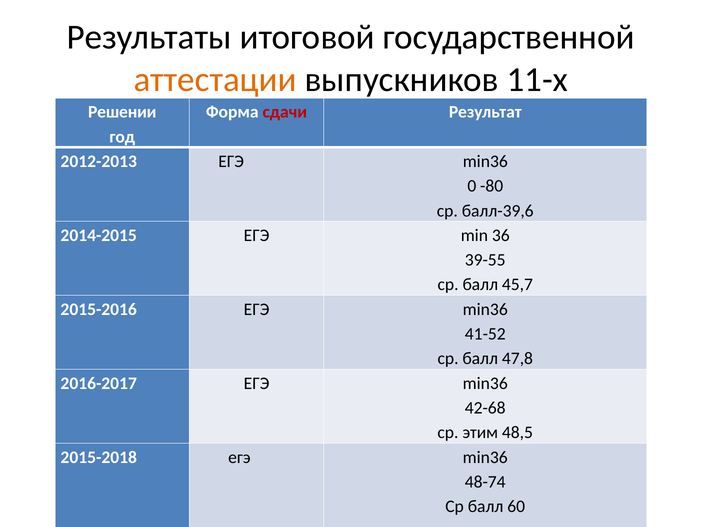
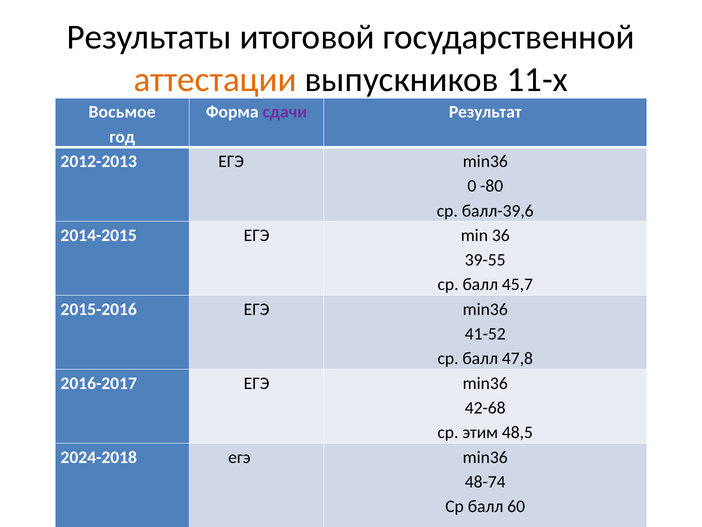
Решении: Решении -> Восьмое
сдачи colour: red -> purple
2015-2018: 2015-2018 -> 2024-2018
